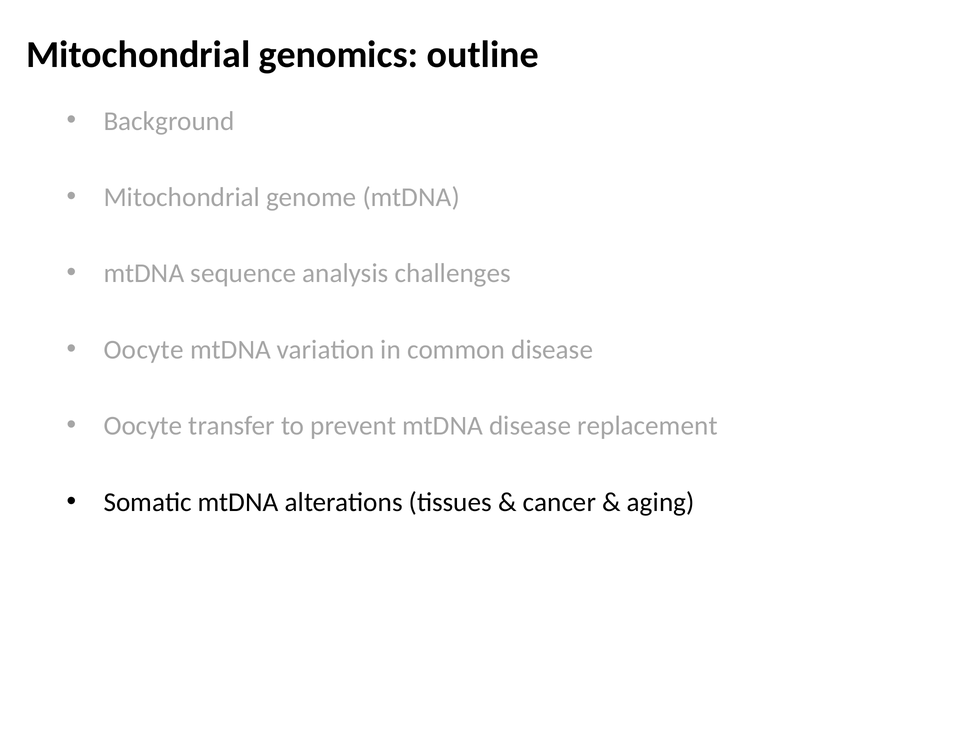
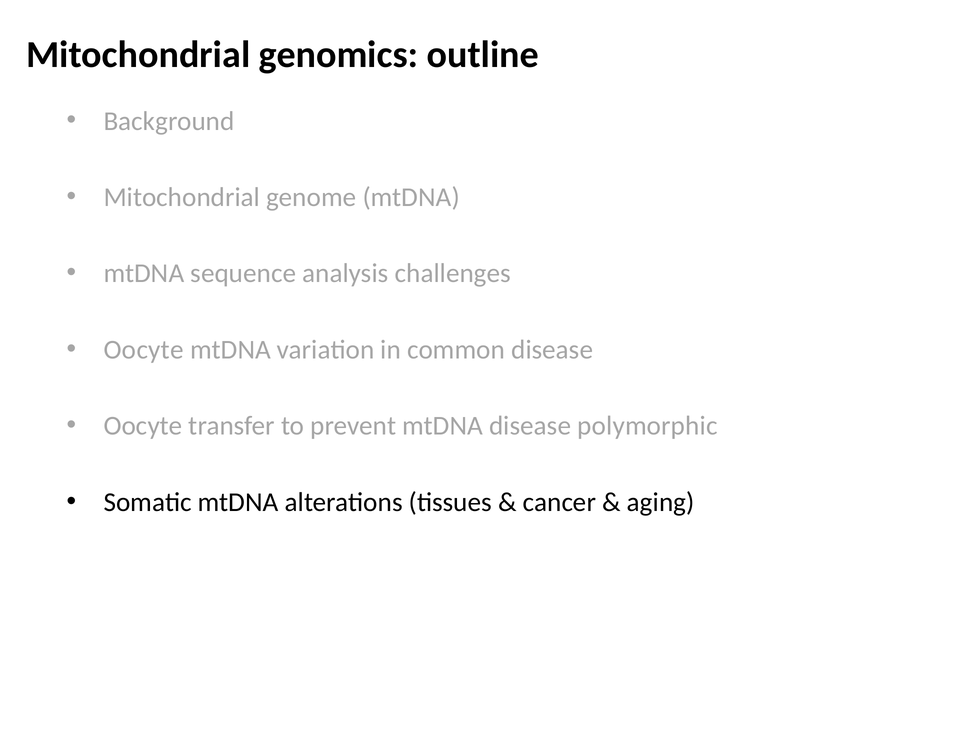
replacement: replacement -> polymorphic
